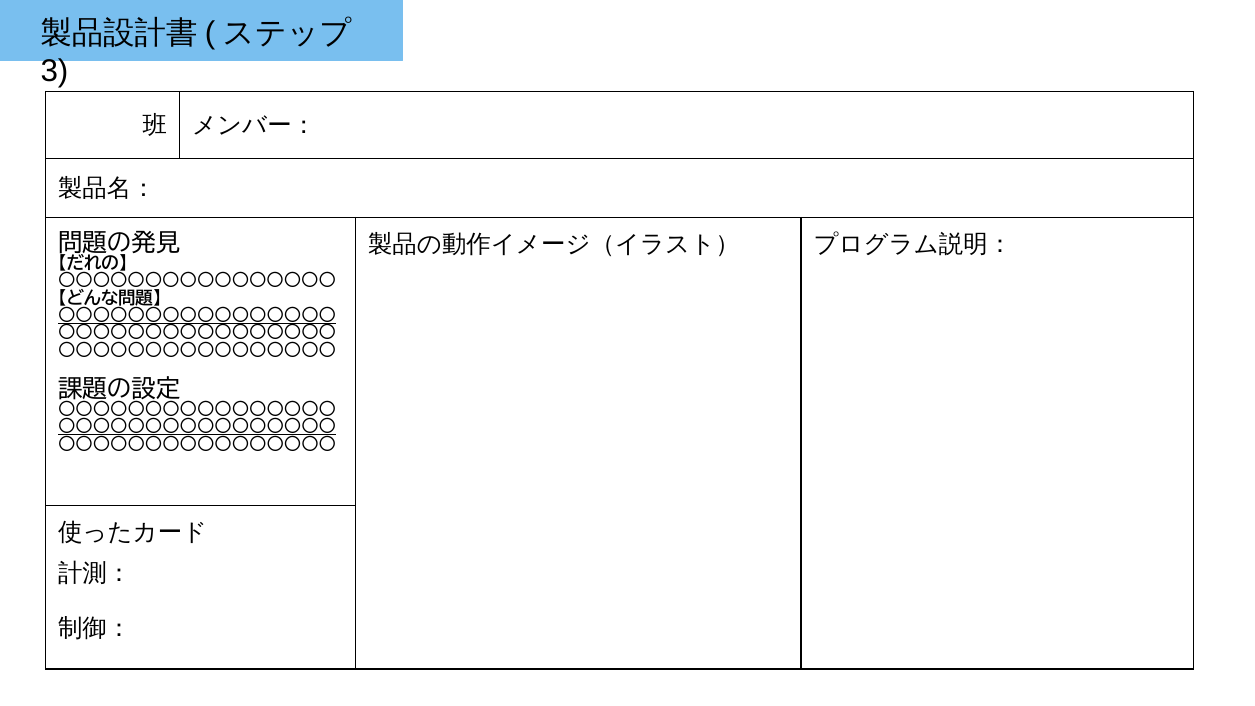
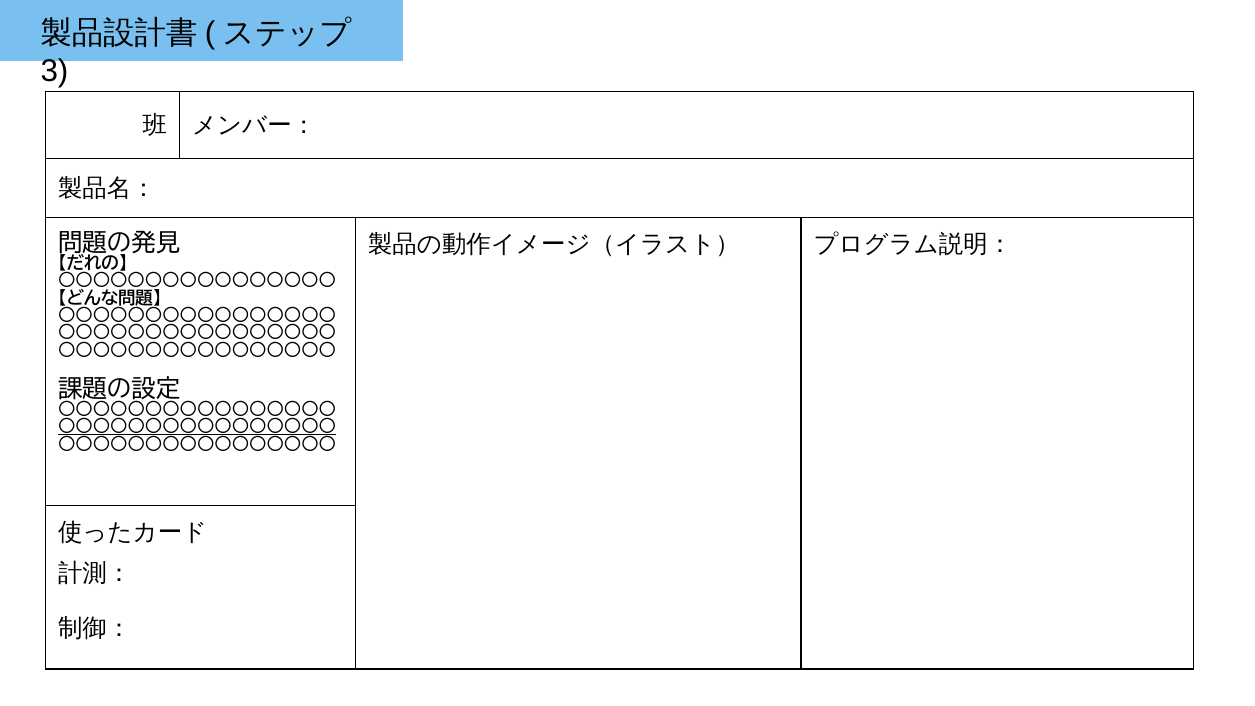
〇〇〇〇〇〇〇〇〇〇〇〇〇〇〇〇 at (197, 316) underline: present -> none
